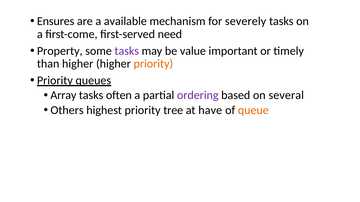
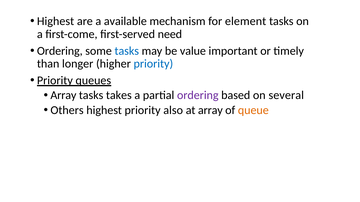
Ensures at (56, 21): Ensures -> Highest
severely: severely -> element
Property at (60, 51): Property -> Ordering
tasks at (127, 51) colour: purple -> blue
than higher: higher -> longer
priority at (153, 64) colour: orange -> blue
often: often -> takes
tree: tree -> also
at have: have -> array
